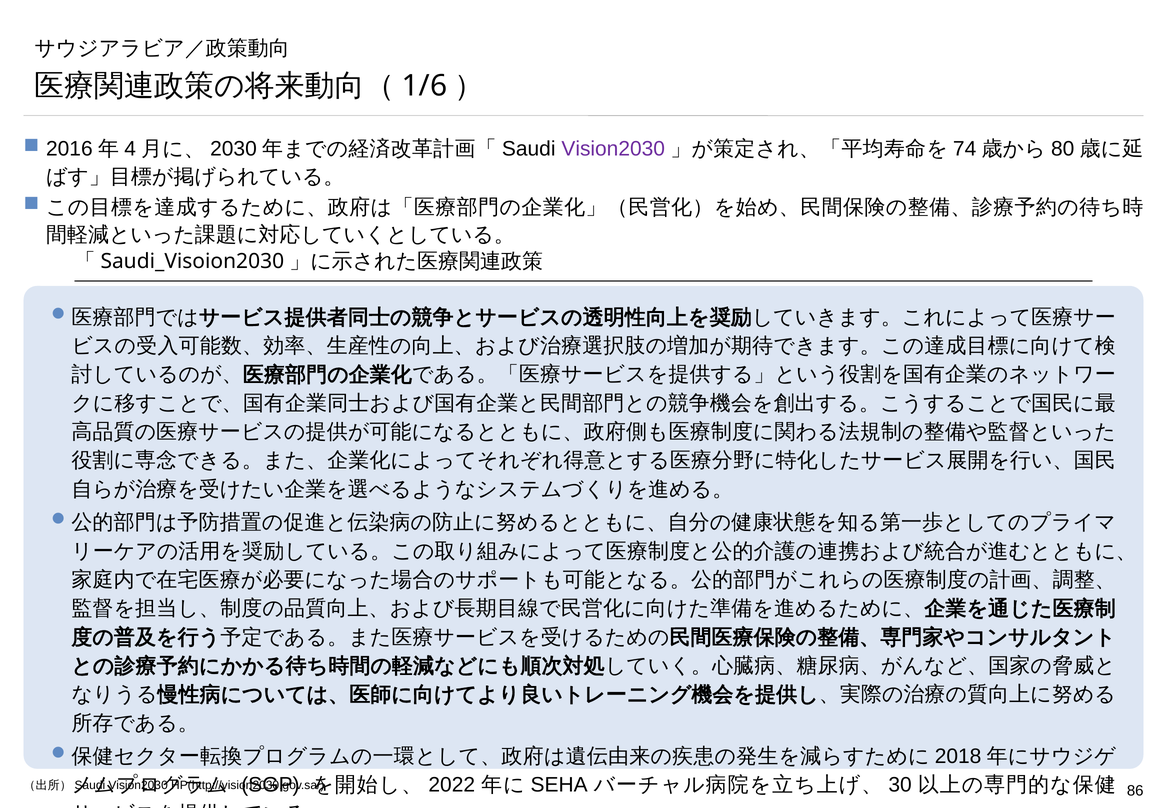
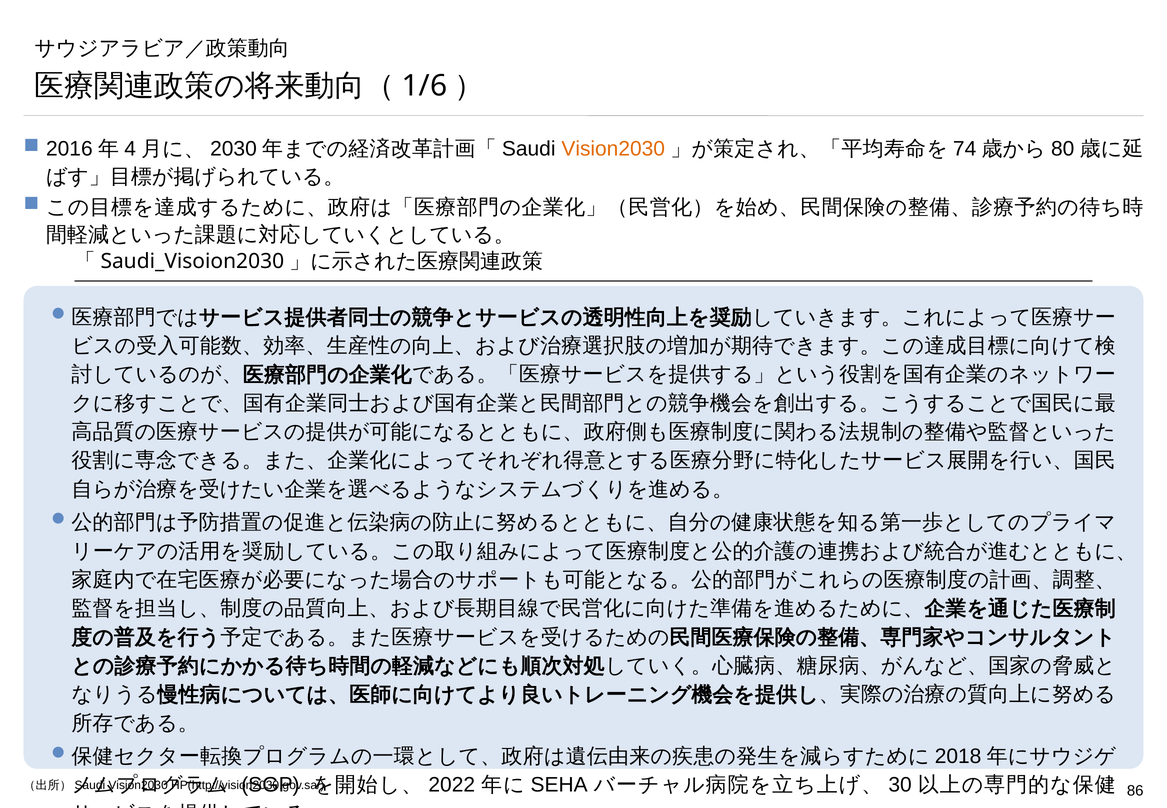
Vision2030 at (613, 149) colour: purple -> orange
